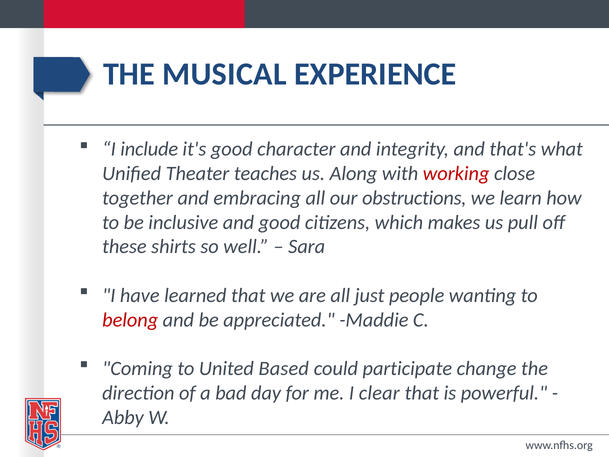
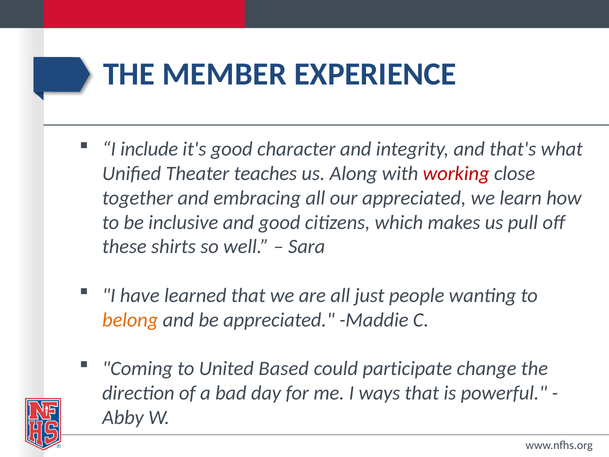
MUSICAL: MUSICAL -> MEMBER
our obstructions: obstructions -> appreciated
belong colour: red -> orange
clear: clear -> ways
